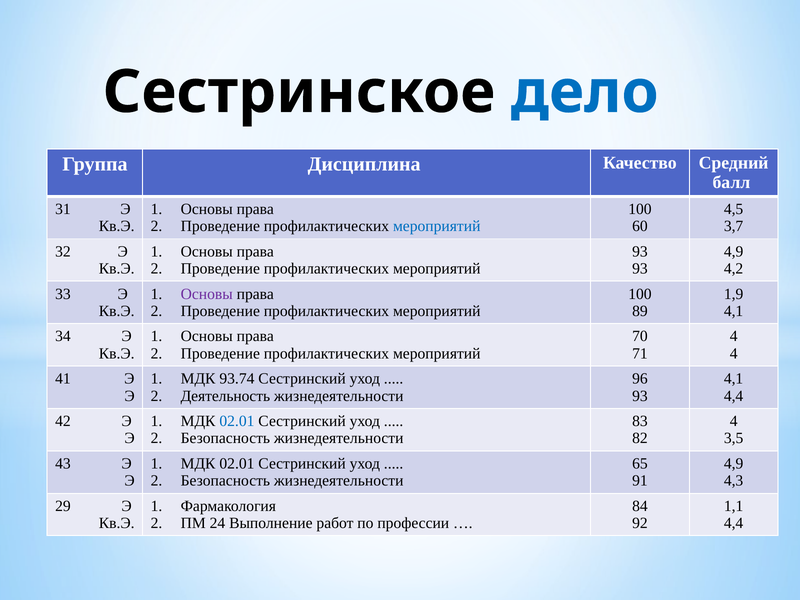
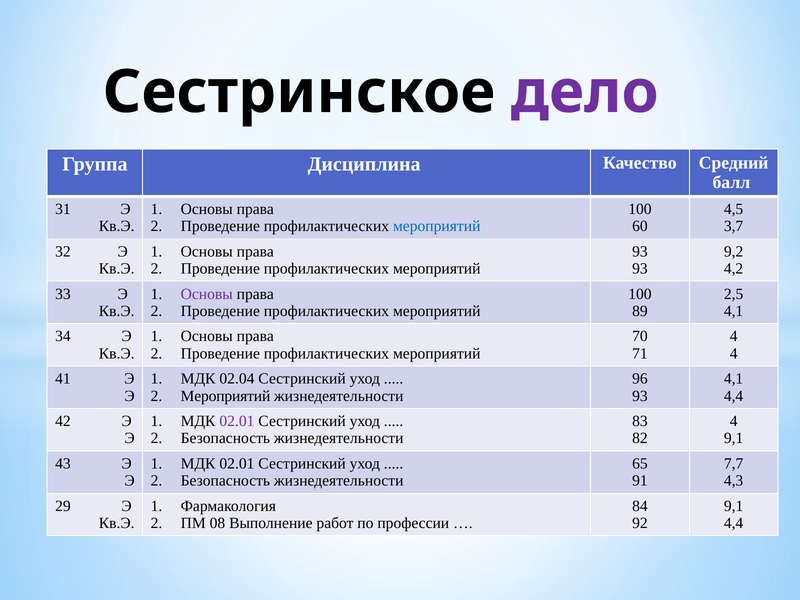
дело colour: blue -> purple
4,9 at (734, 251): 4,9 -> 9,2
1,9: 1,9 -> 2,5
93.74: 93.74 -> 02.04
Деятельность at (225, 396): Деятельность -> Мероприятий
02.01 at (237, 421) colour: blue -> purple
3,5 at (734, 438): 3,5 -> 9,1
4,9 at (734, 464): 4,9 -> 7,7
1,1 at (734, 506): 1,1 -> 9,1
24: 24 -> 08
